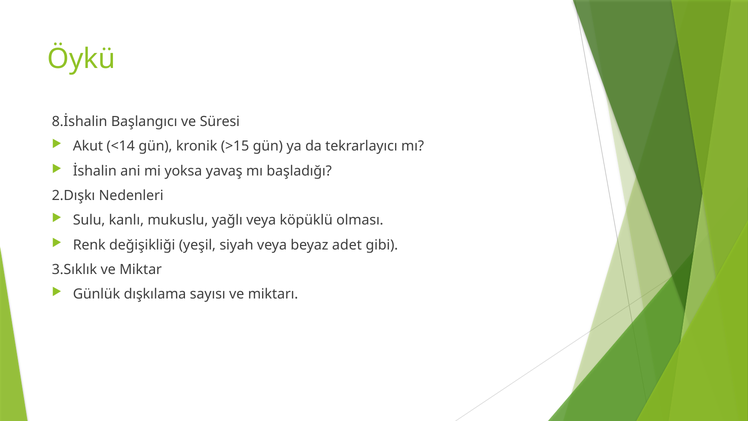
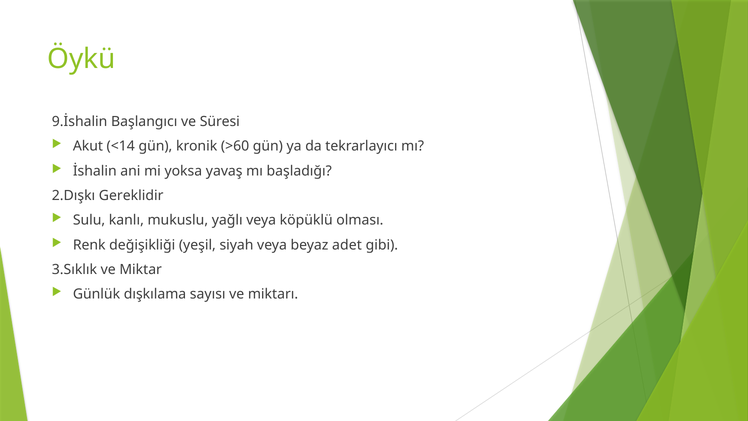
8.İshalin: 8.İshalin -> 9.İshalin
>15: >15 -> >60
Nedenleri: Nedenleri -> Gereklidir
